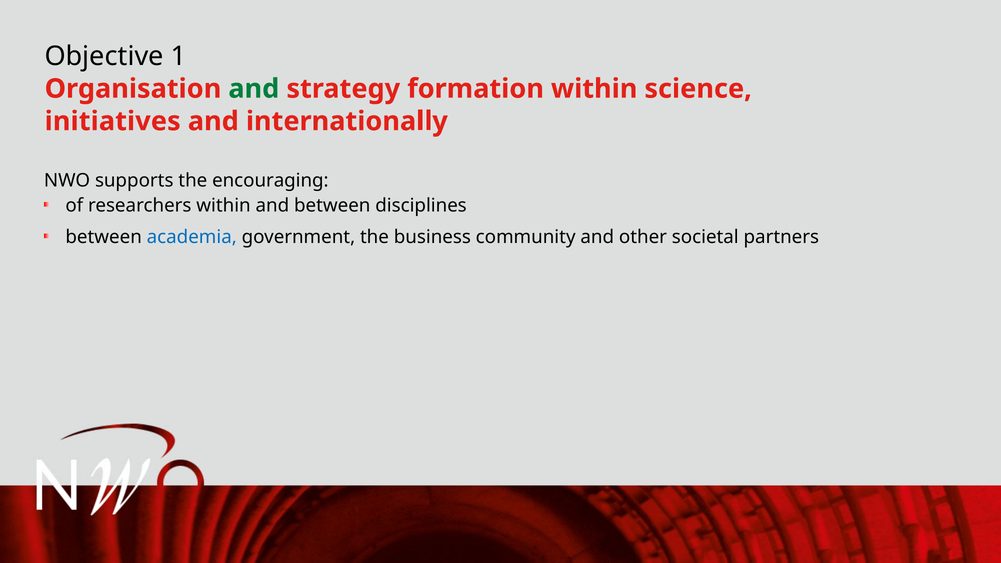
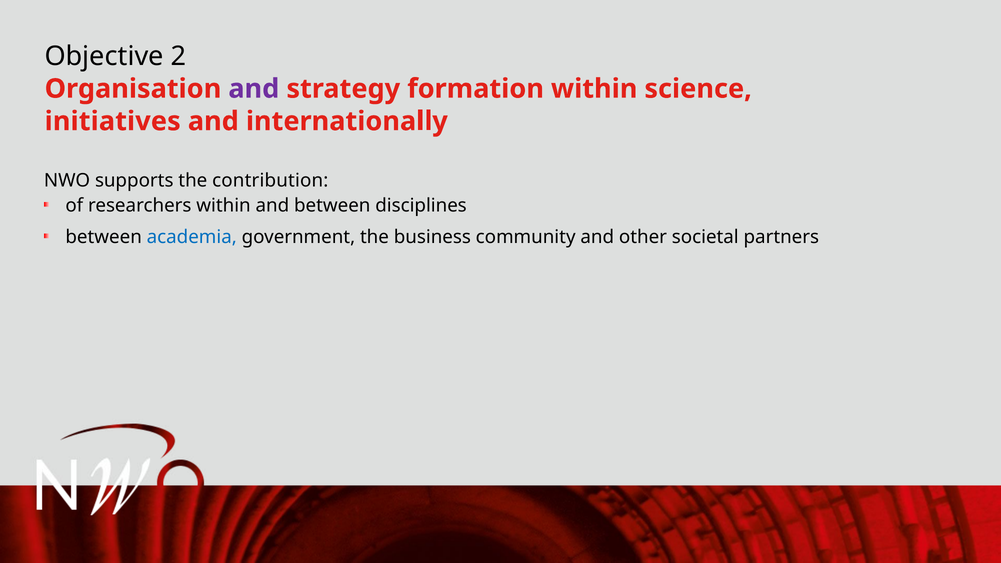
1: 1 -> 2
and at (254, 89) colour: green -> purple
encouraging: encouraging -> contribution
